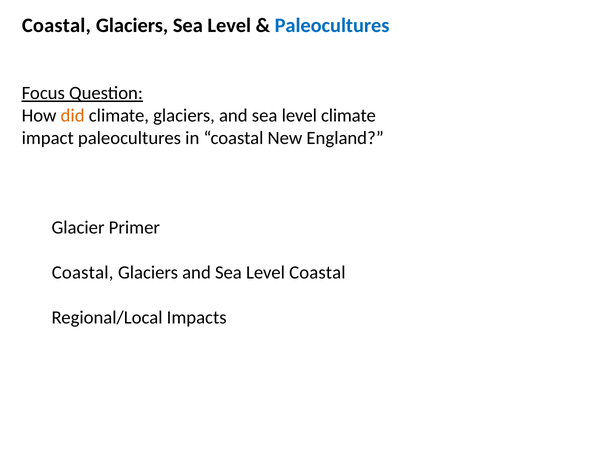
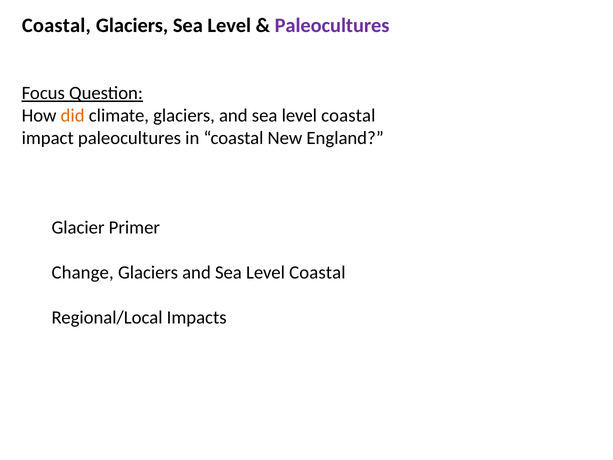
Paleocultures at (332, 25) colour: blue -> purple
climate at (348, 116): climate -> coastal
Coastal at (83, 273): Coastal -> Change
